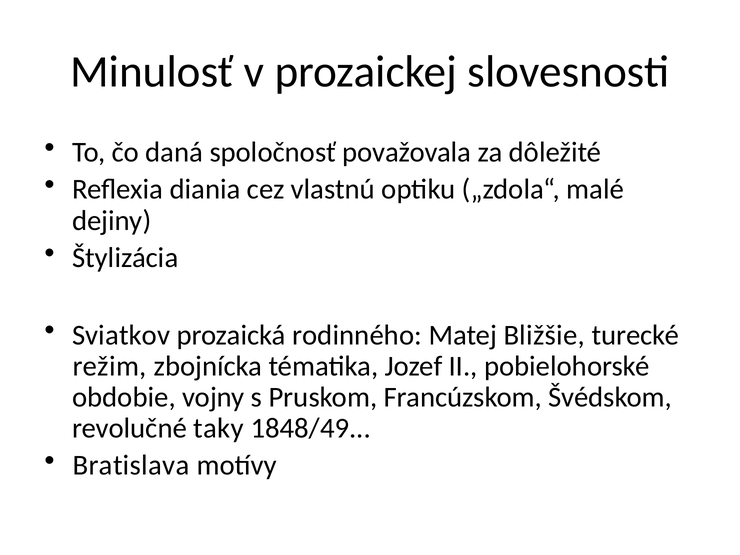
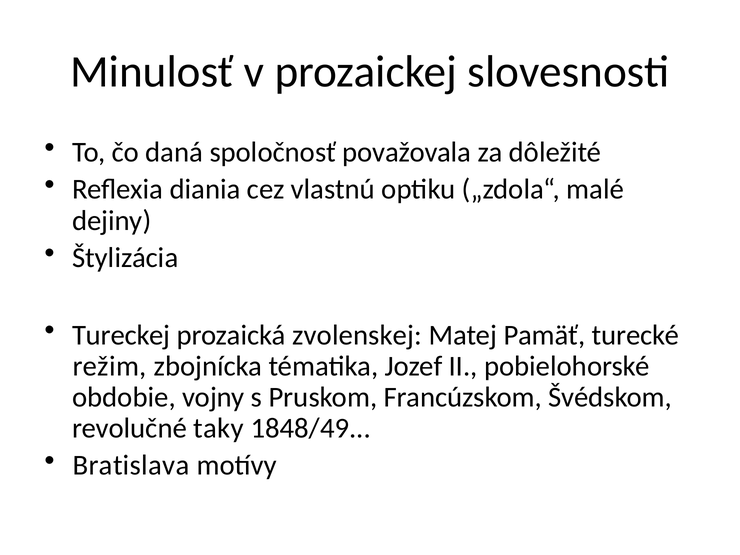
Sviatkov: Sviatkov -> Tureckej
rodinného: rodinného -> zvolenskej
Bližšie: Bližšie -> Pamäť
